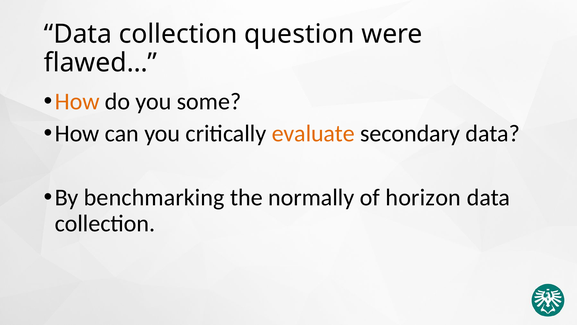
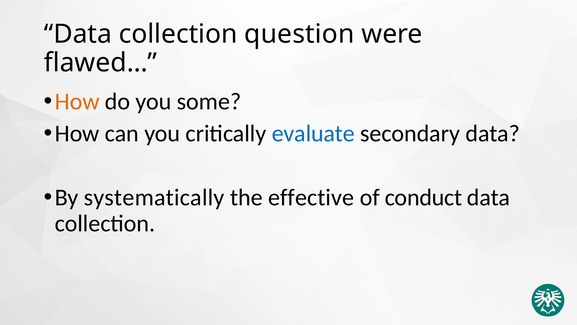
evaluate colour: orange -> blue
benchmarking: benchmarking -> systematically
normally: normally -> effective
horizon: horizon -> conduct
